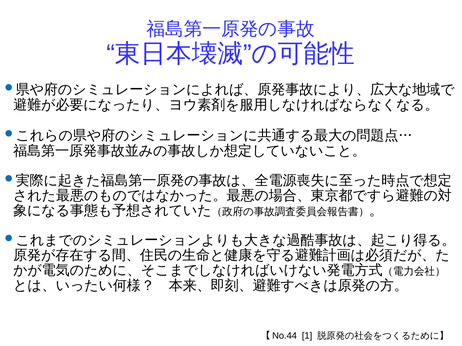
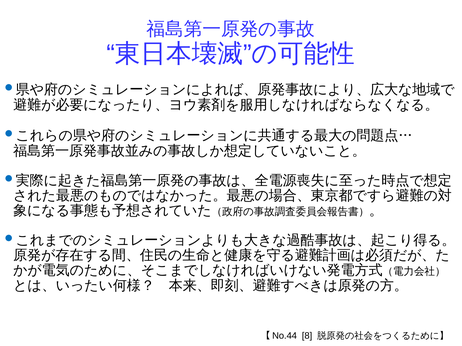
1: 1 -> 8
